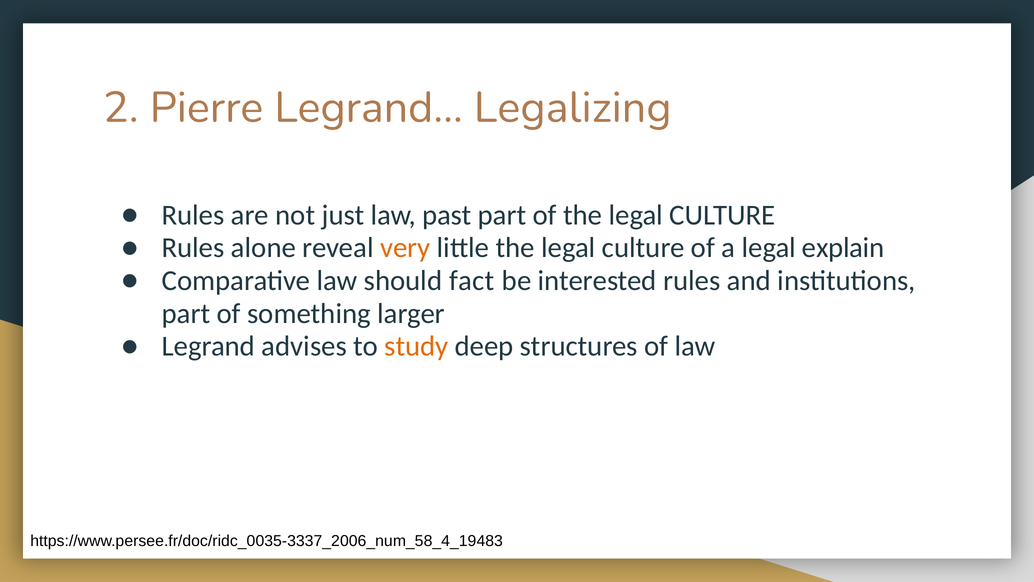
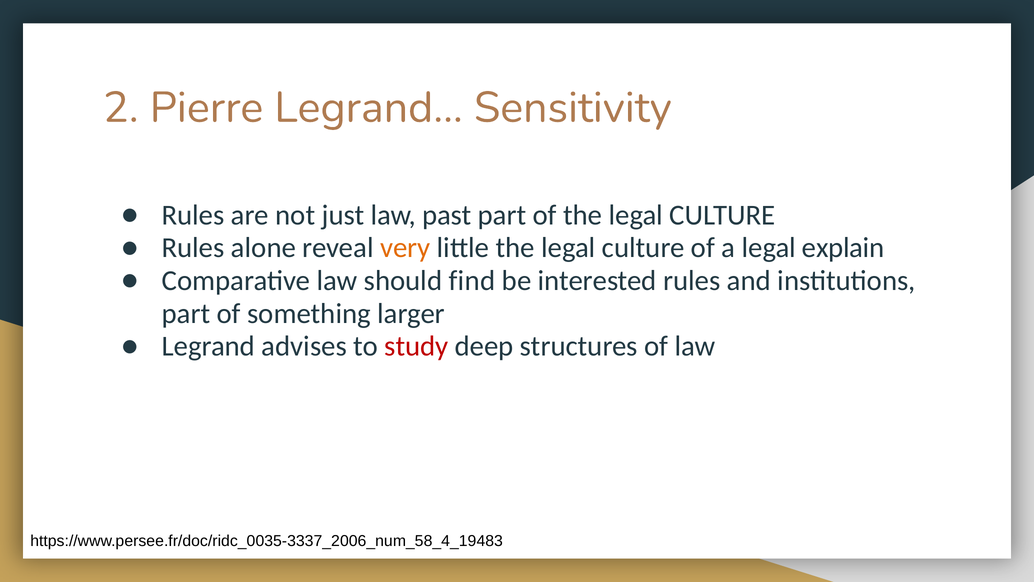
Legalizing: Legalizing -> Sensitivity
fact: fact -> find
study colour: orange -> red
